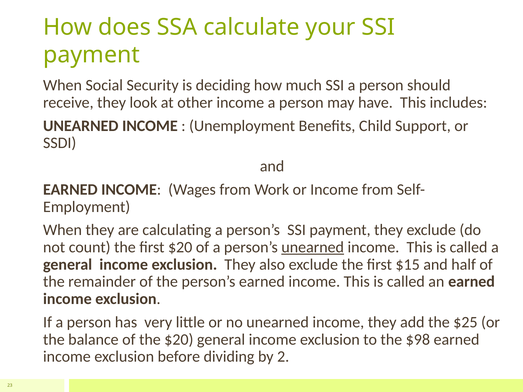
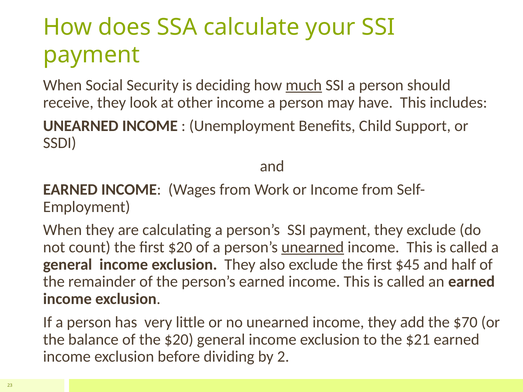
much underline: none -> present
$15: $15 -> $45
$25: $25 -> $70
$98: $98 -> $21
